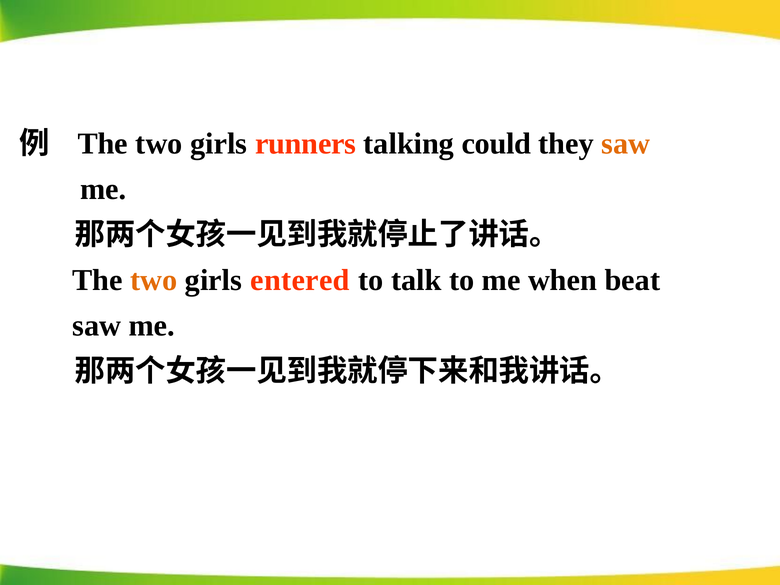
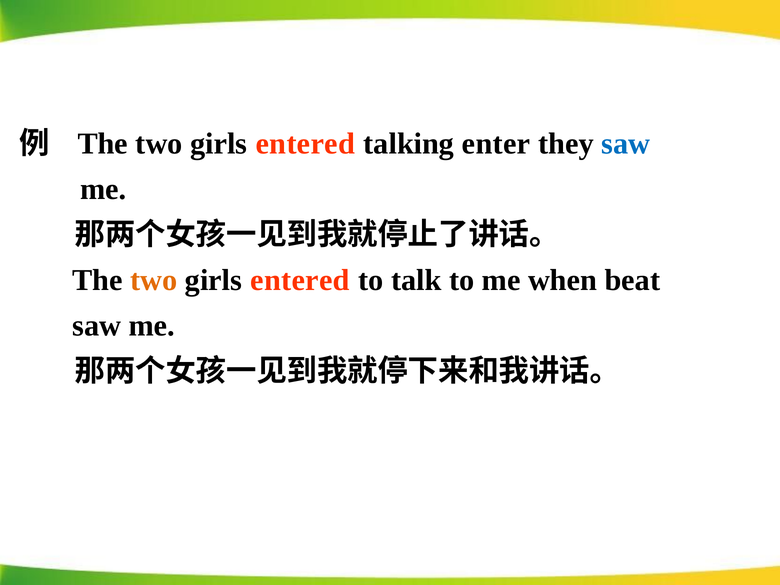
runners at (306, 144): runners -> entered
could: could -> enter
saw at (626, 144) colour: orange -> blue
